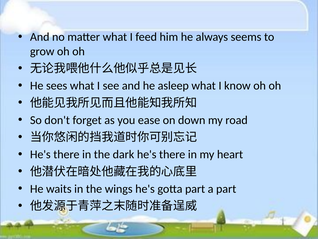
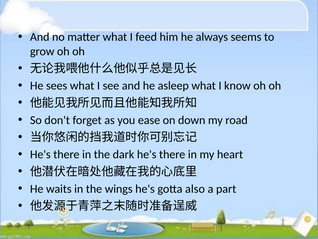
gotta part: part -> also
